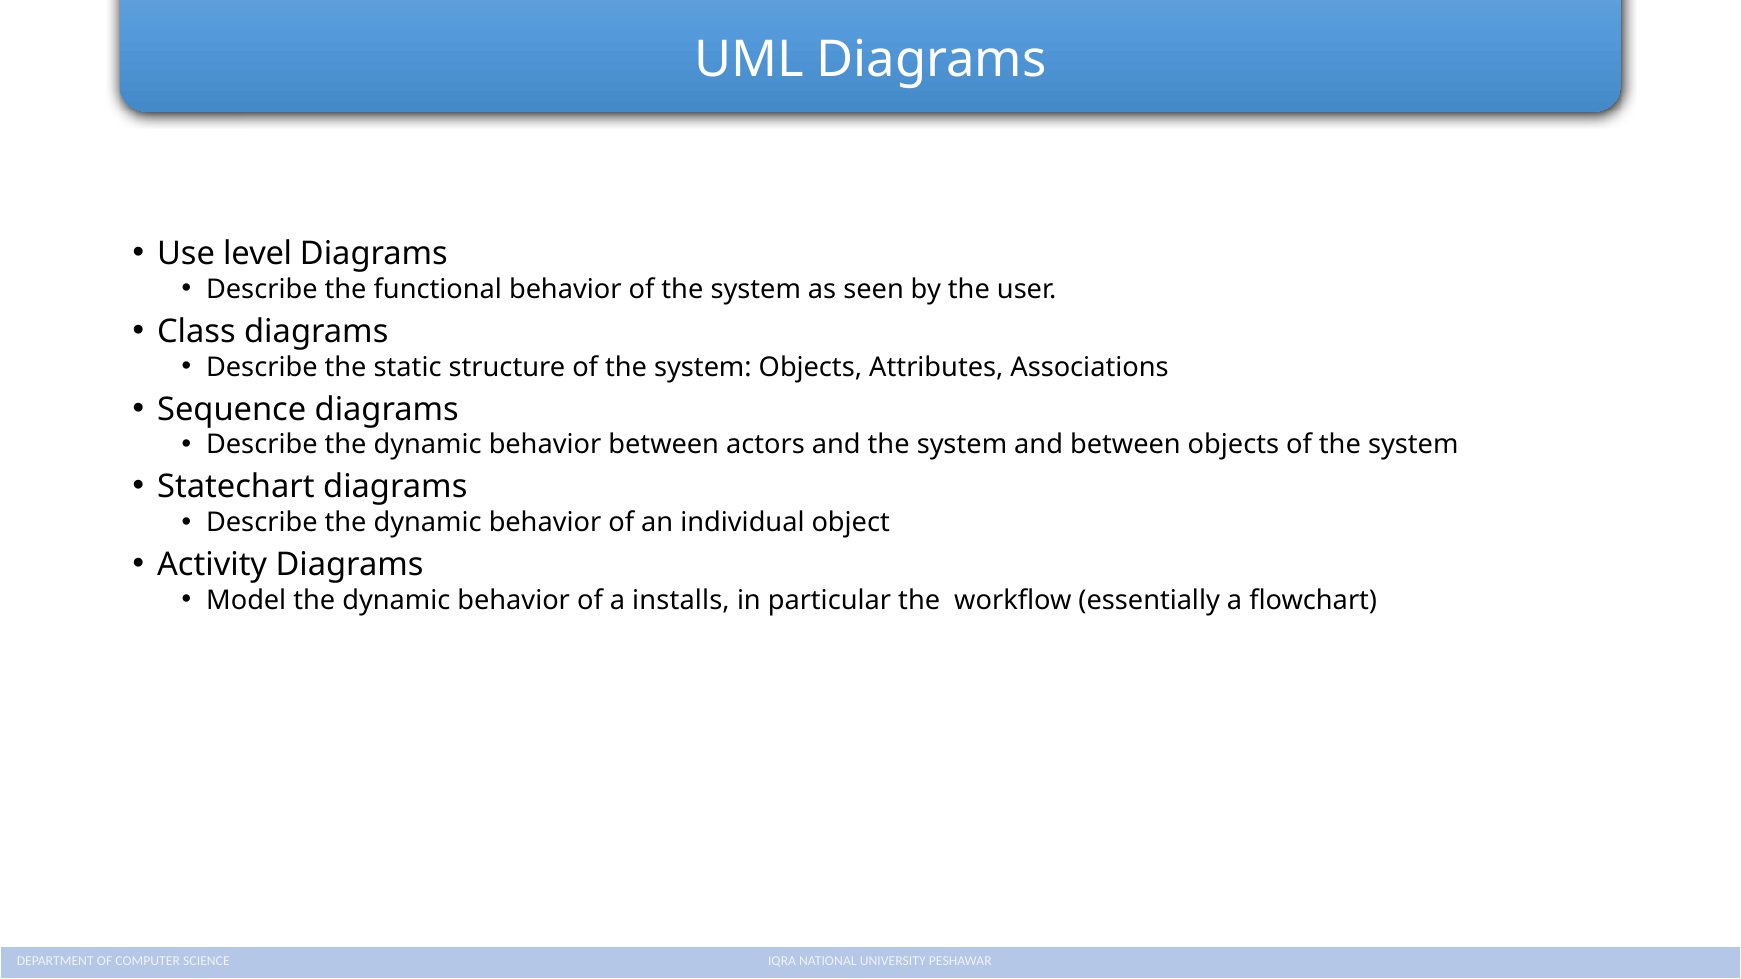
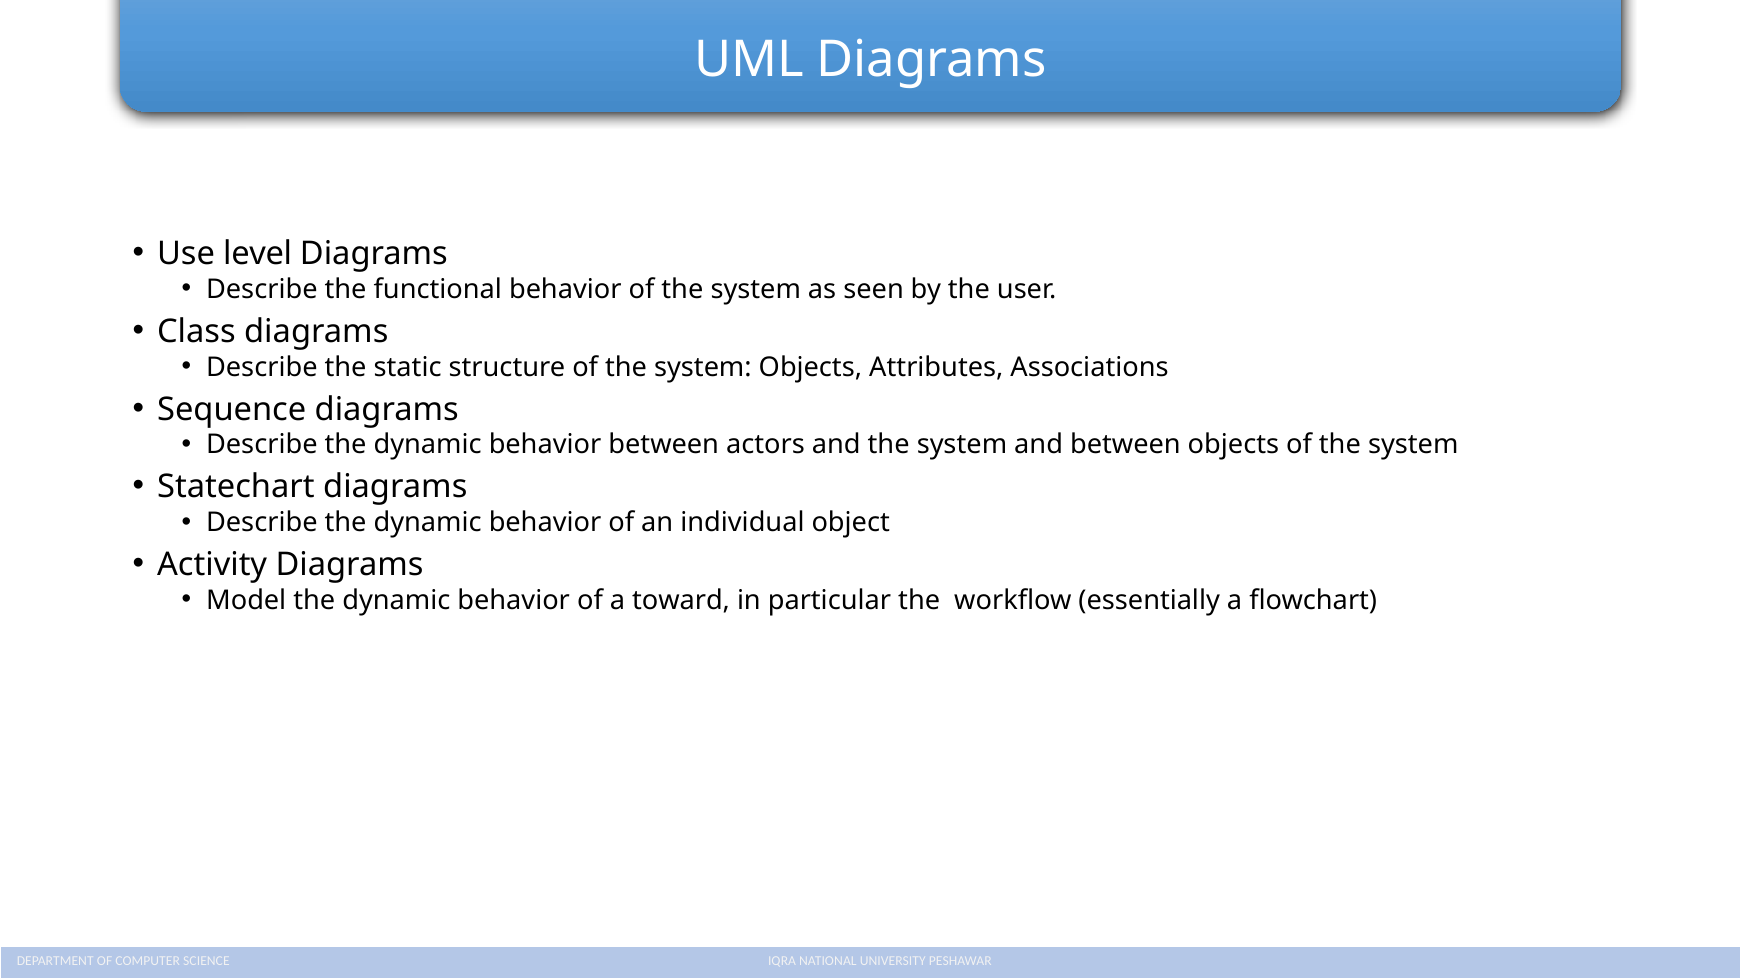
installs: installs -> toward
